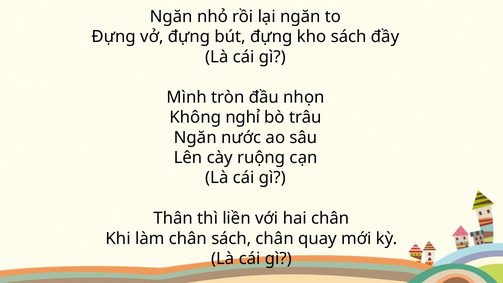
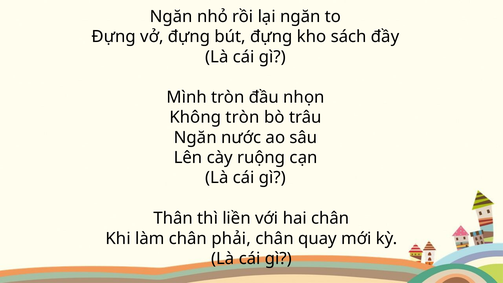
Không nghỉ: nghỉ -> tròn
chân sách: sách -> phải
